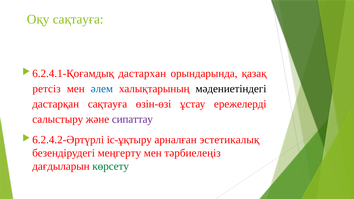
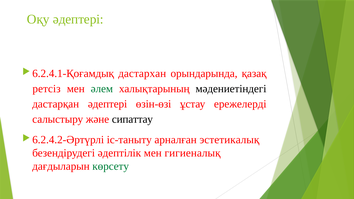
Оқу сақтауға: сақтауға -> әдептері
әлем colour: blue -> green
дастарқан сақтауға: сақтауға -> әдептері
сипаттау colour: purple -> black
іс-ұқтыру: іс-ұқтыру -> іс-таныту
меңгерту: меңгерту -> әдептілік
тәрбиелеңіз: тәрбиелеңіз -> гигиеналық
